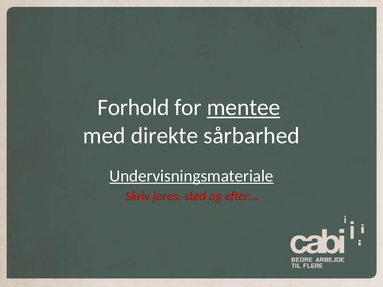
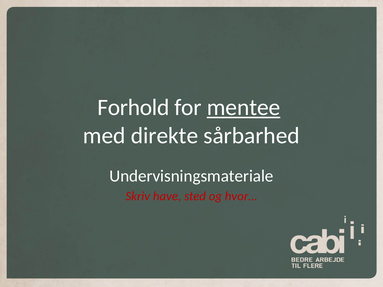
Undervisningsmateriale underline: present -> none
jeres: jeres -> have
efter…: efter… -> hvor…
